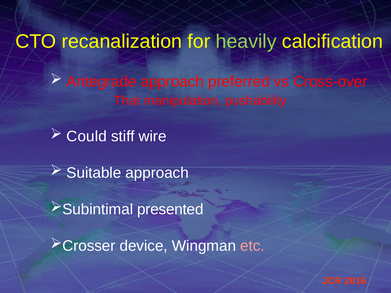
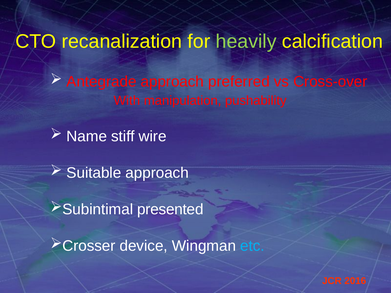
That: That -> With
Could: Could -> Name
etc colour: pink -> light blue
